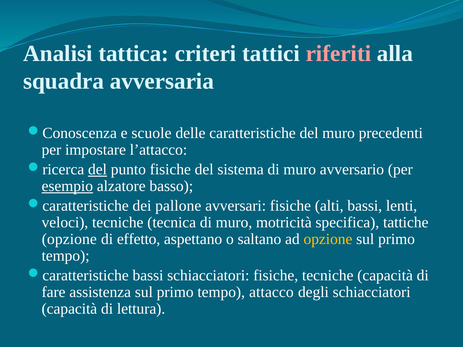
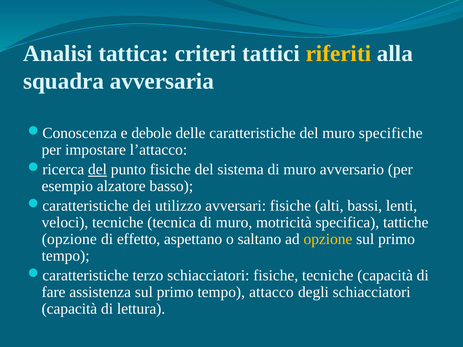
riferiti colour: pink -> yellow
scuole: scuole -> debole
precedenti: precedenti -> specifiche
esempio underline: present -> none
pallone: pallone -> utilizzo
bassi at (148, 276): bassi -> terzo
